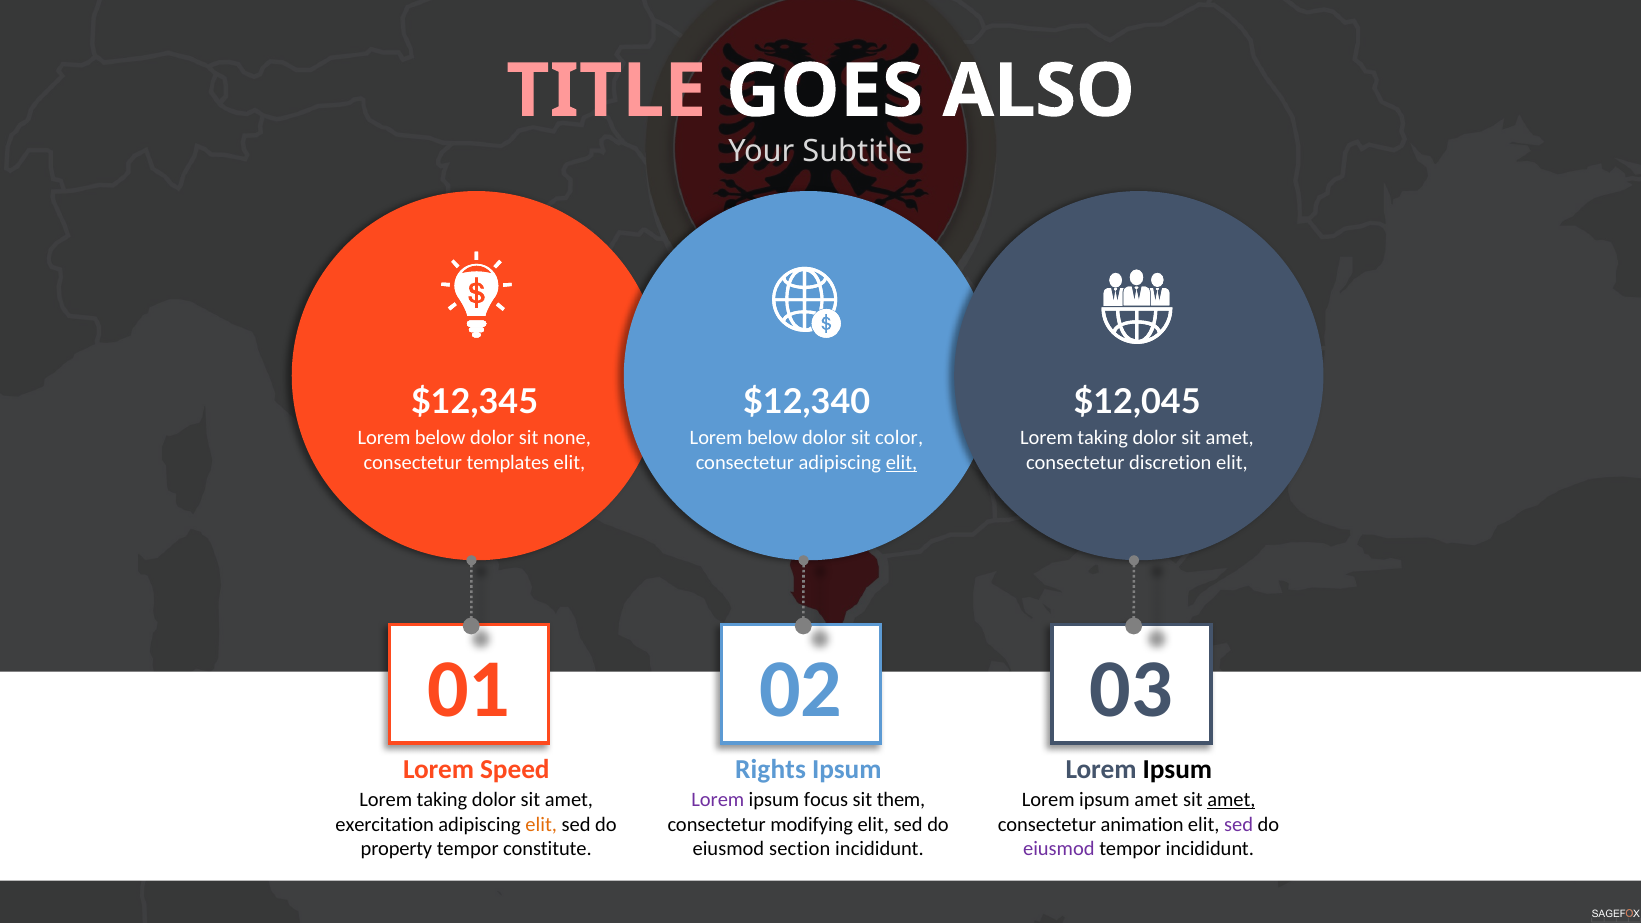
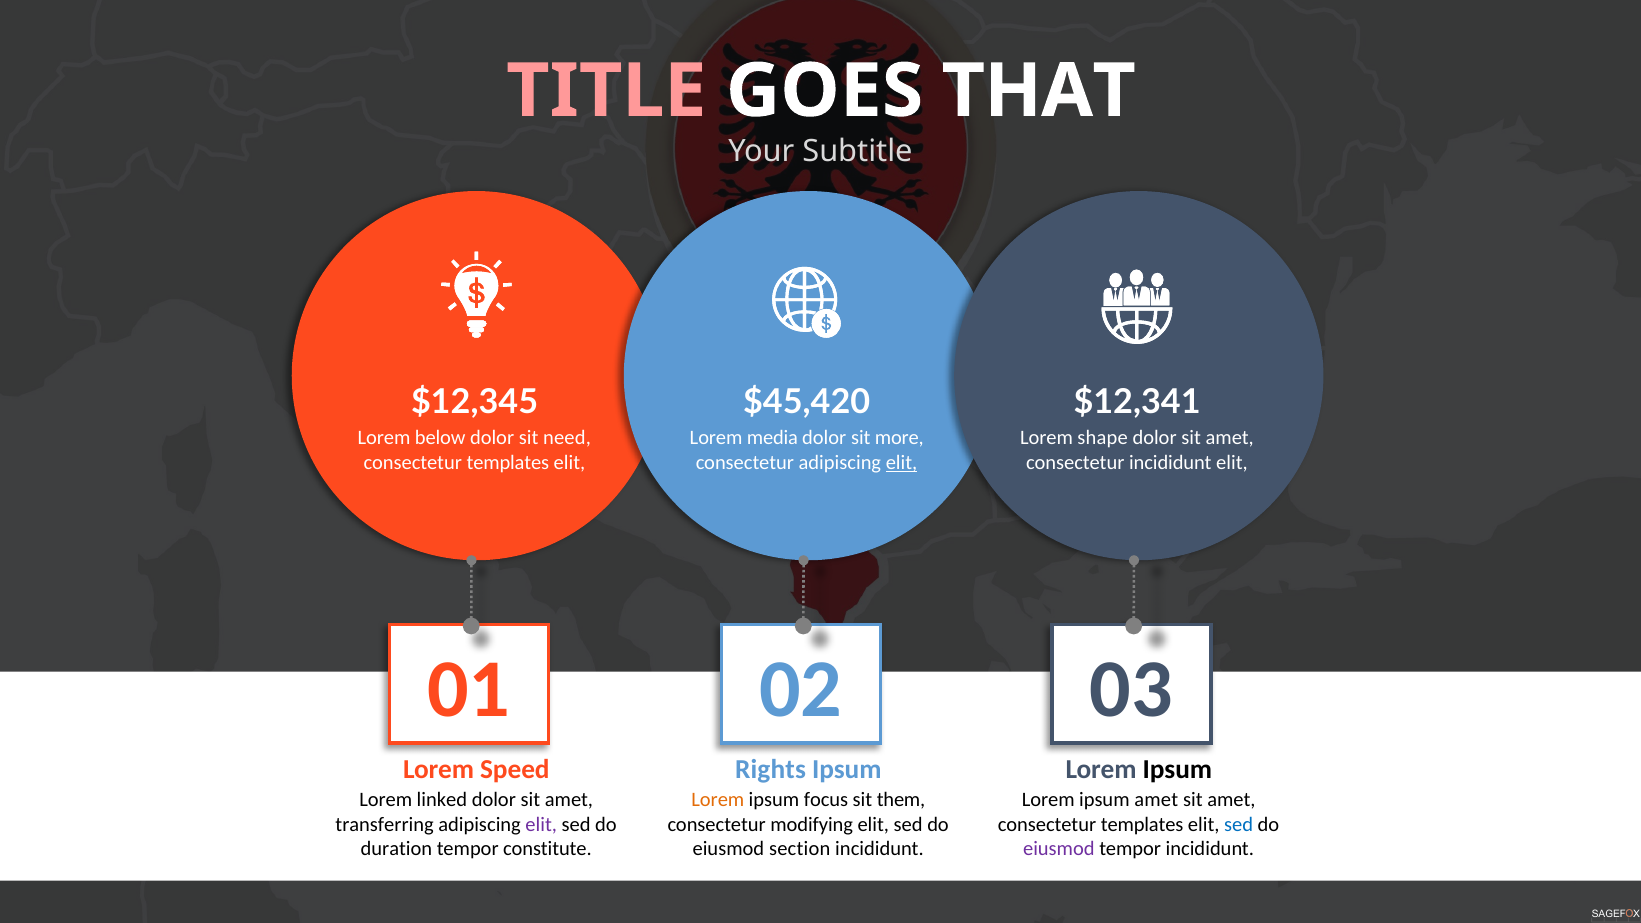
ALSO: ALSO -> THAT
$12,340: $12,340 -> $45,420
$12,045: $12,045 -> $12,341
none: none -> need
below at (772, 438): below -> media
color: color -> more
taking at (1103, 438): taking -> shape
consectetur discretion: discretion -> incididunt
taking at (442, 800): taking -> linked
Lorem at (718, 800) colour: purple -> orange
amet at (1231, 800) underline: present -> none
exercitation: exercitation -> transferring
elit at (541, 824) colour: orange -> purple
animation at (1142, 824): animation -> templates
sed at (1239, 824) colour: purple -> blue
property: property -> duration
